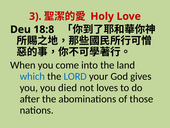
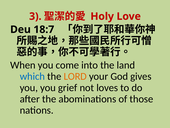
18:8: 18:8 -> 18:7
LORD colour: blue -> orange
died: died -> grief
